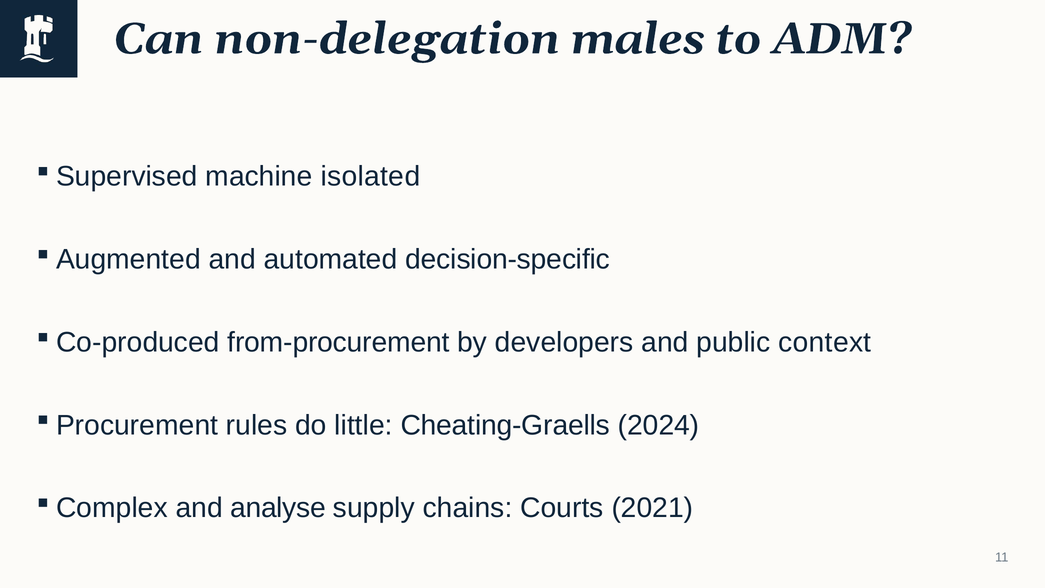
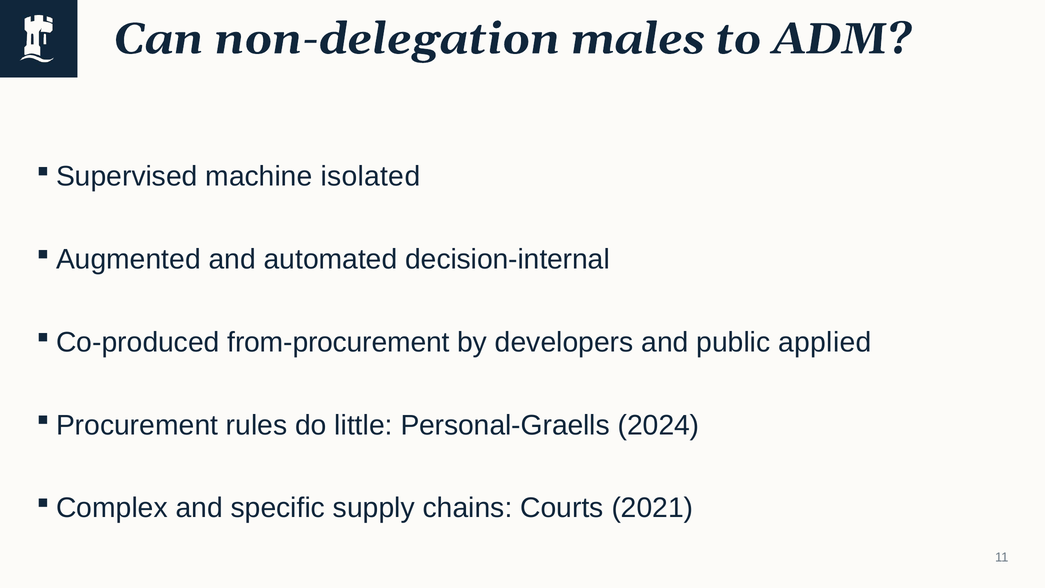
decision-specific: decision-specific -> decision-internal
context: context -> applied
Cheating-Graells: Cheating-Graells -> Personal-Graells
analyse: analyse -> specific
